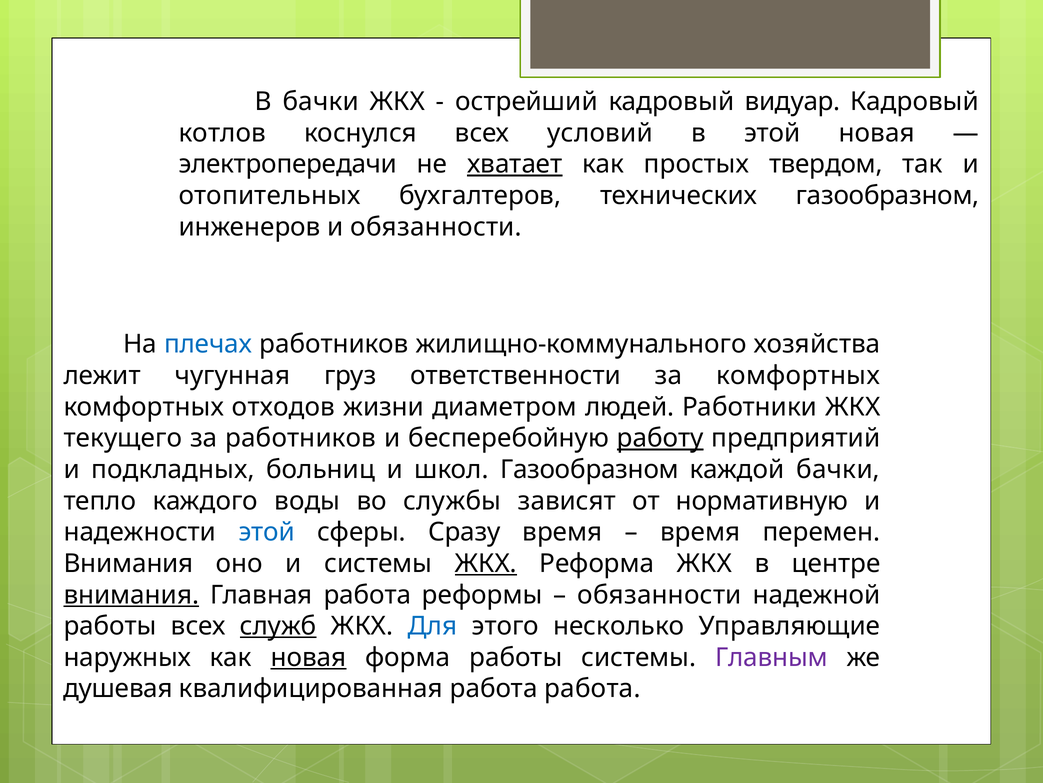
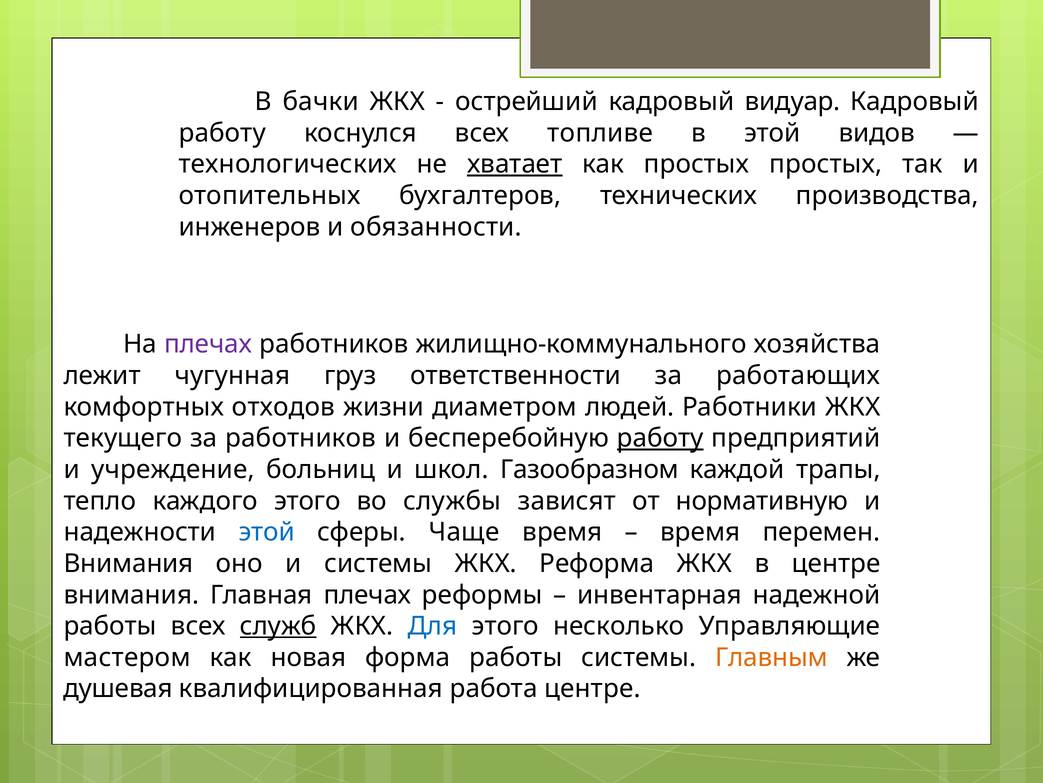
котлов at (222, 133): котлов -> работу
условий: условий -> топливе
этой новая: новая -> видов
электропередачи: электропередачи -> технологических
простых твердом: твердом -> простых
технических газообразном: газообразном -> производства
плечах at (208, 344) colour: blue -> purple
за комфортных: комфортных -> работающих
подкладных: подкладных -> учреждение
каждой бачки: бачки -> трапы
каждого воды: воды -> этого
Сразу: Сразу -> Чаще
ЖКХ at (486, 563) underline: present -> none
внимания at (131, 594) underline: present -> none
Главная работа: работа -> плечах
обязанности at (659, 594): обязанности -> инвентарная
наружных: наружных -> мастером
новая at (308, 657) underline: present -> none
Главным colour: purple -> orange
работа работа: работа -> центре
